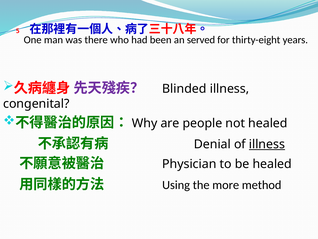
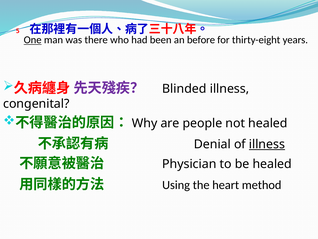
One underline: none -> present
served: served -> before
more: more -> heart
